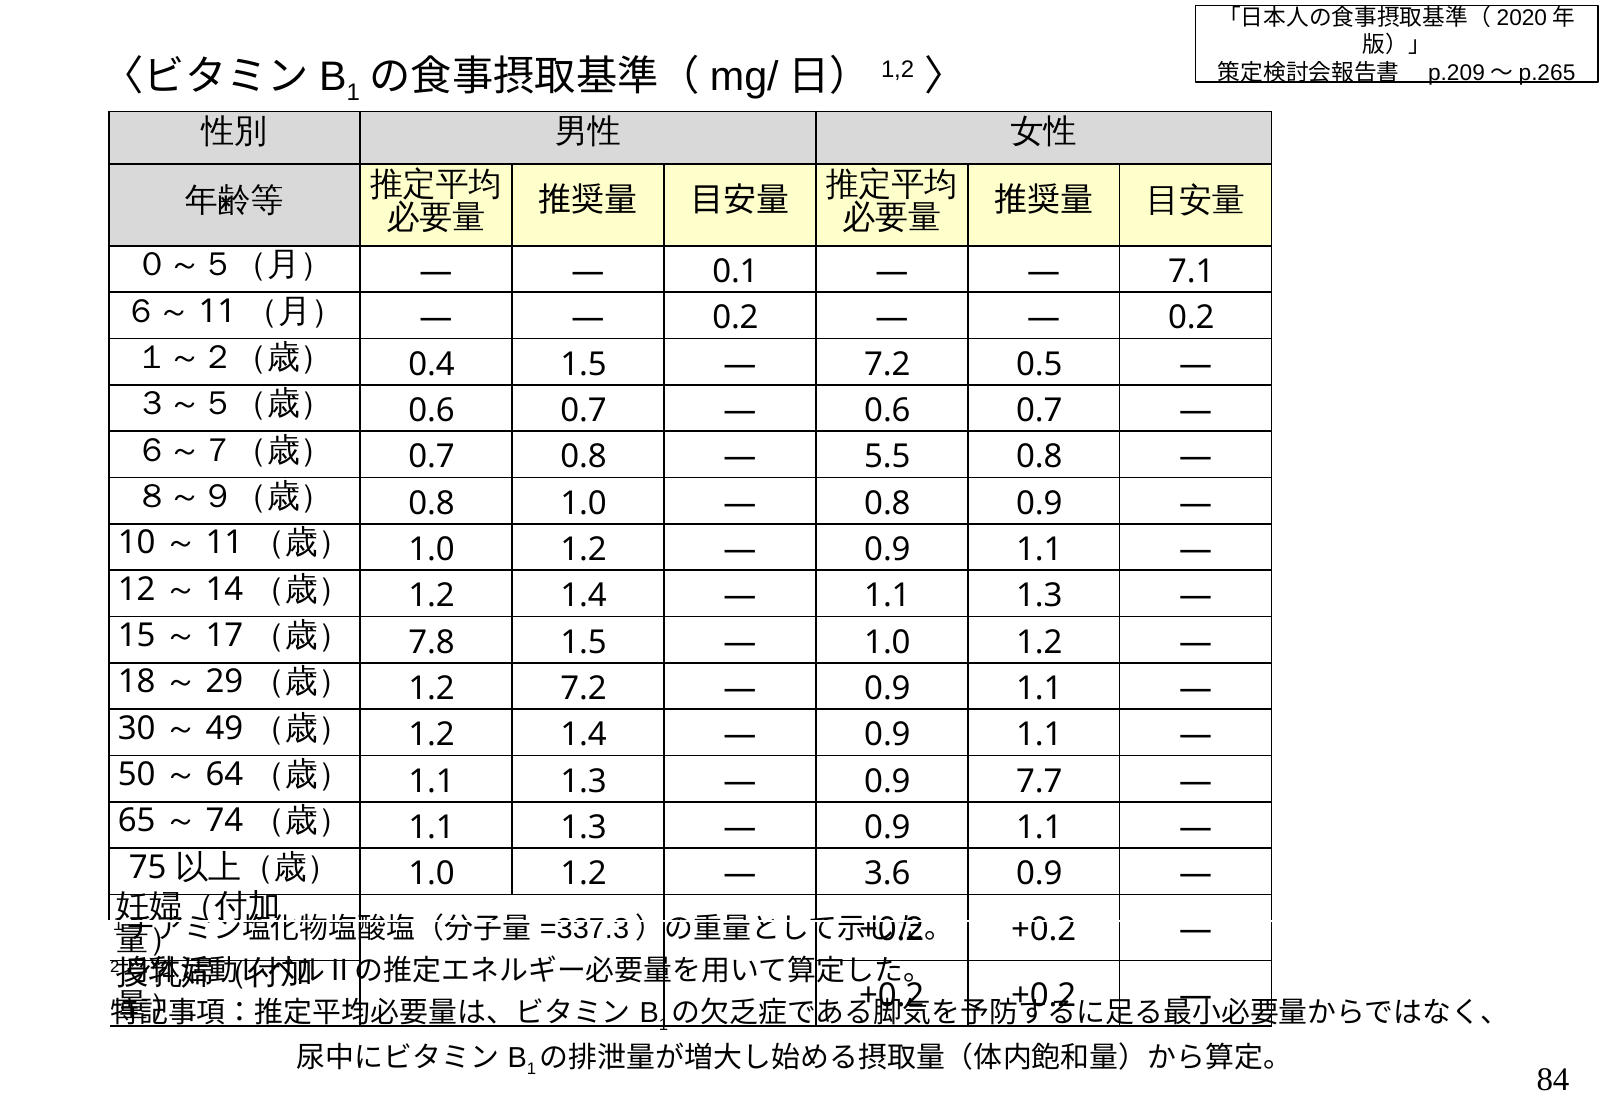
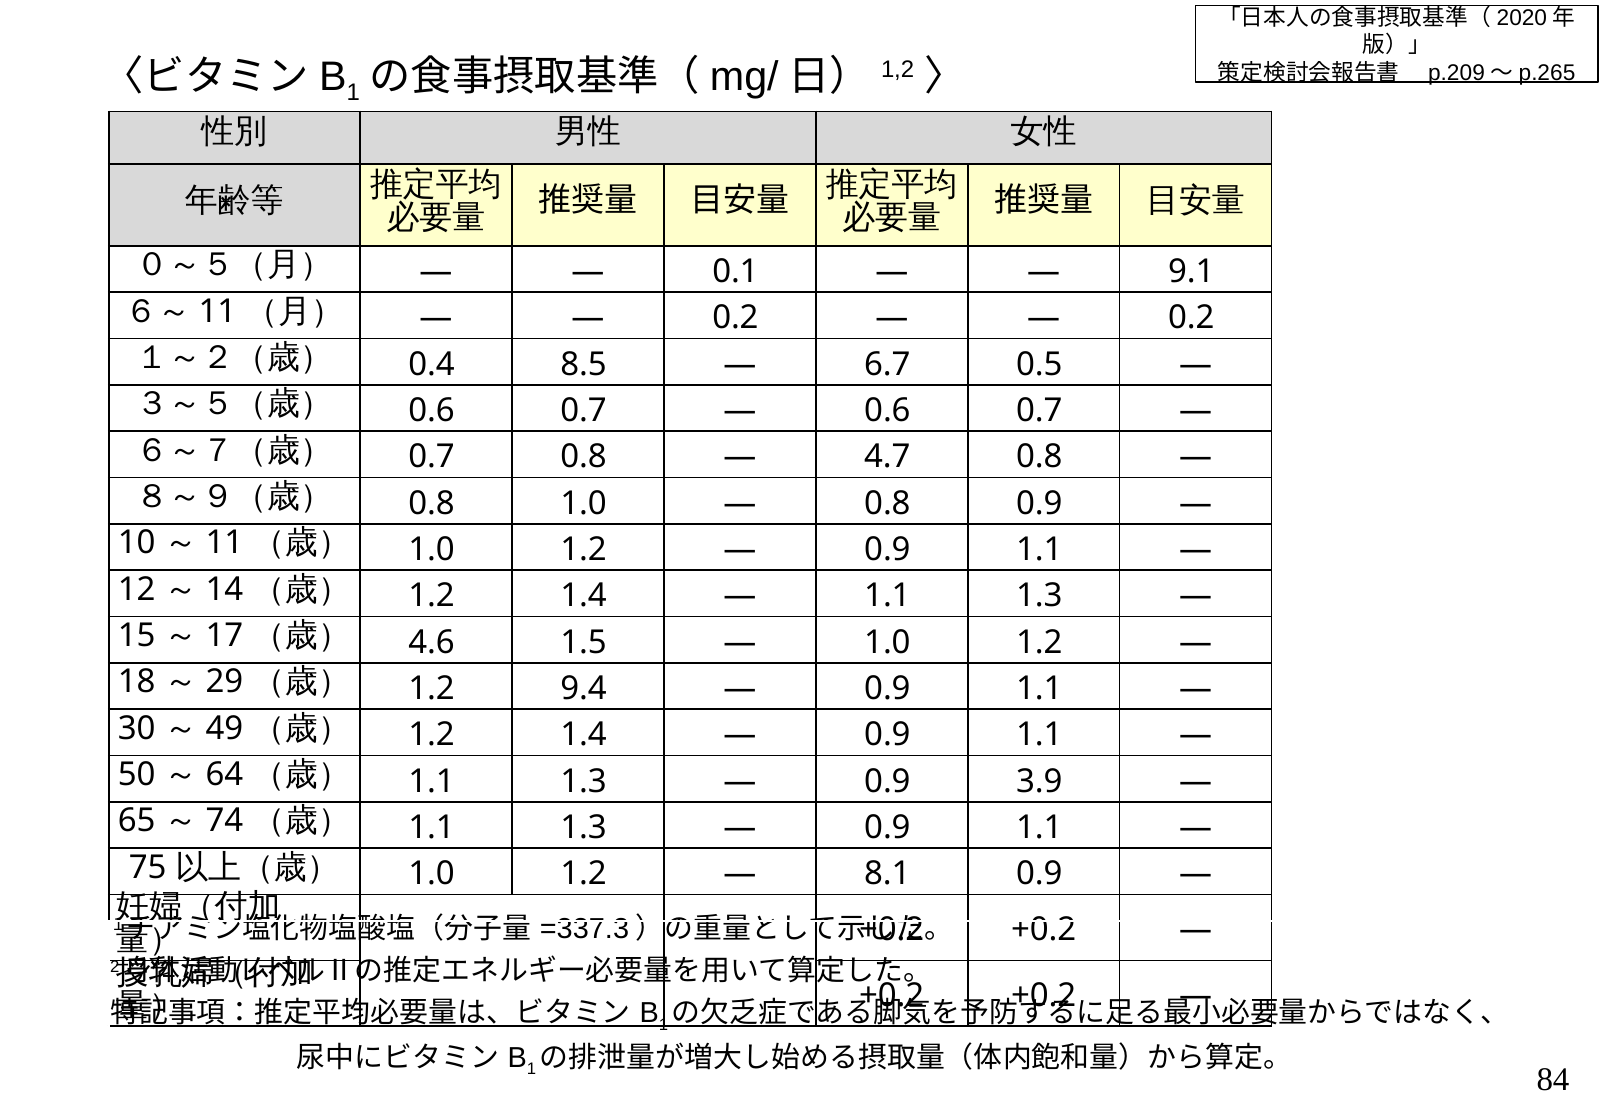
7.1: 7.1 -> 9.1
0.4 1.5: 1.5 -> 8.5
7.2 at (887, 364): 7.2 -> 6.7
5.5: 5.5 -> 4.7
7.8: 7.8 -> 4.6
1.2 7.2: 7.2 -> 9.4
7.7: 7.7 -> 3.9
3.6: 3.6 -> 8.1
